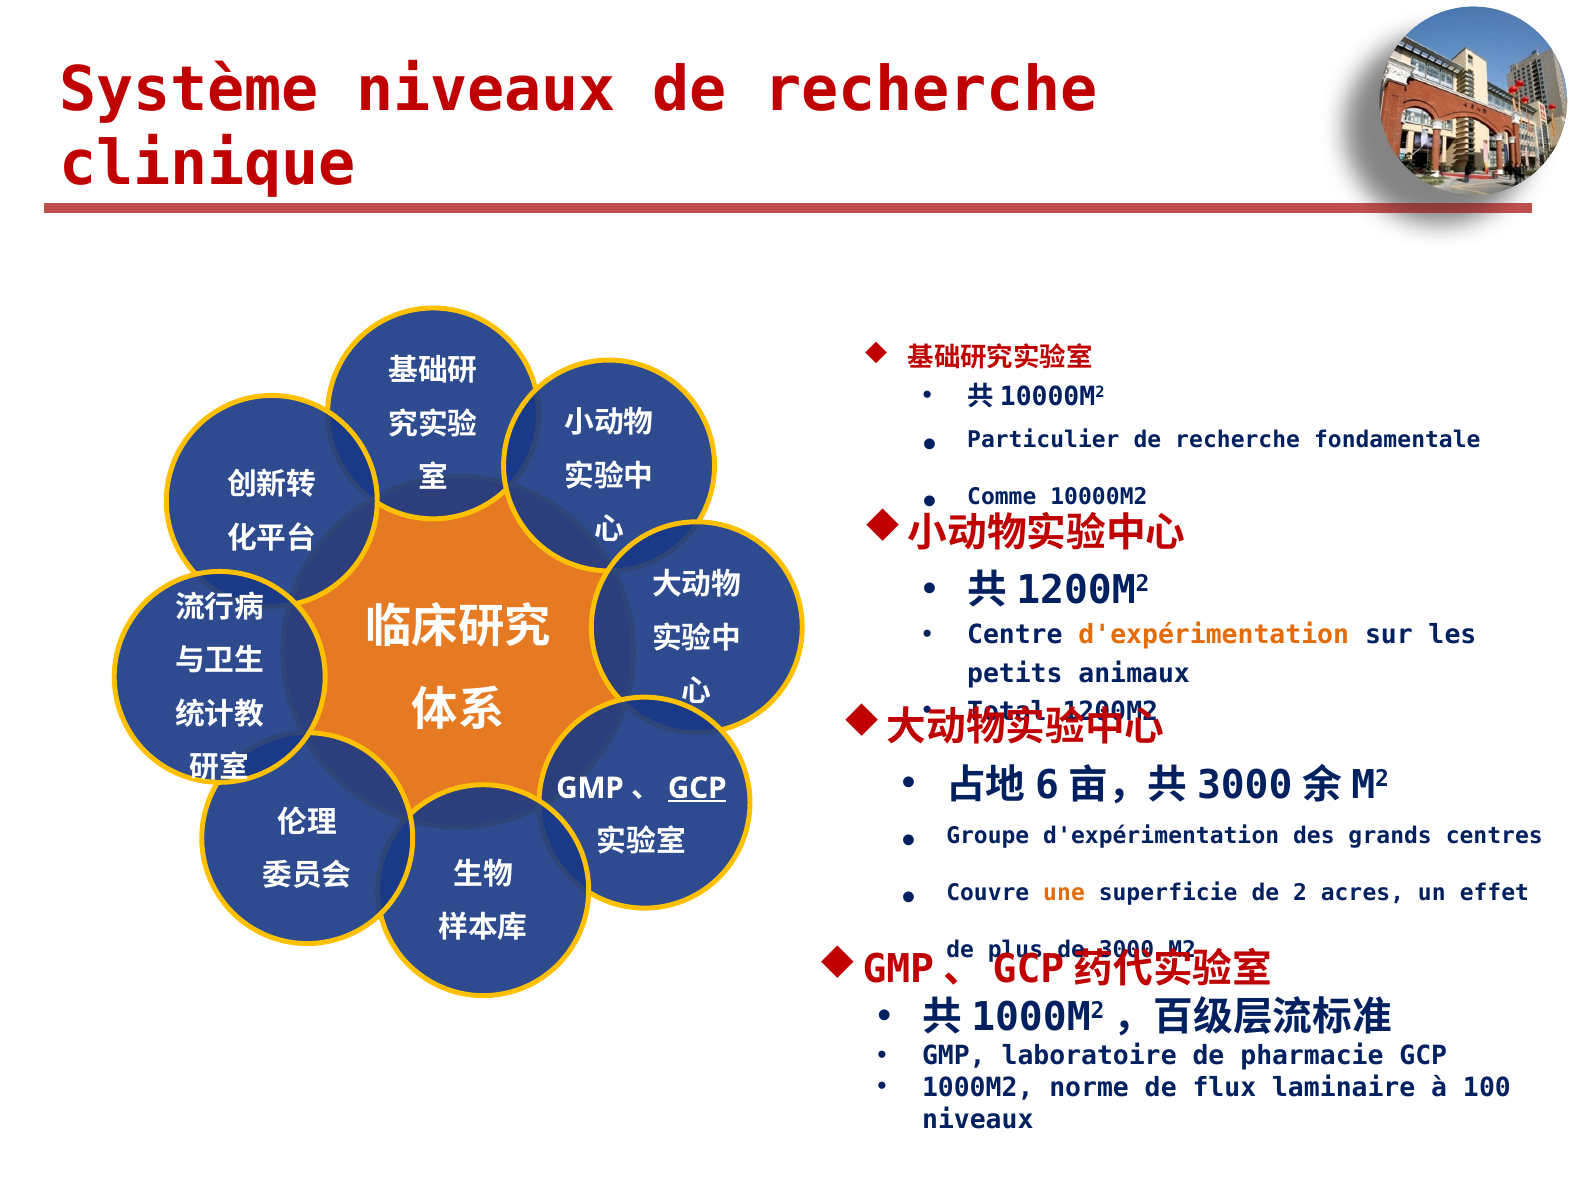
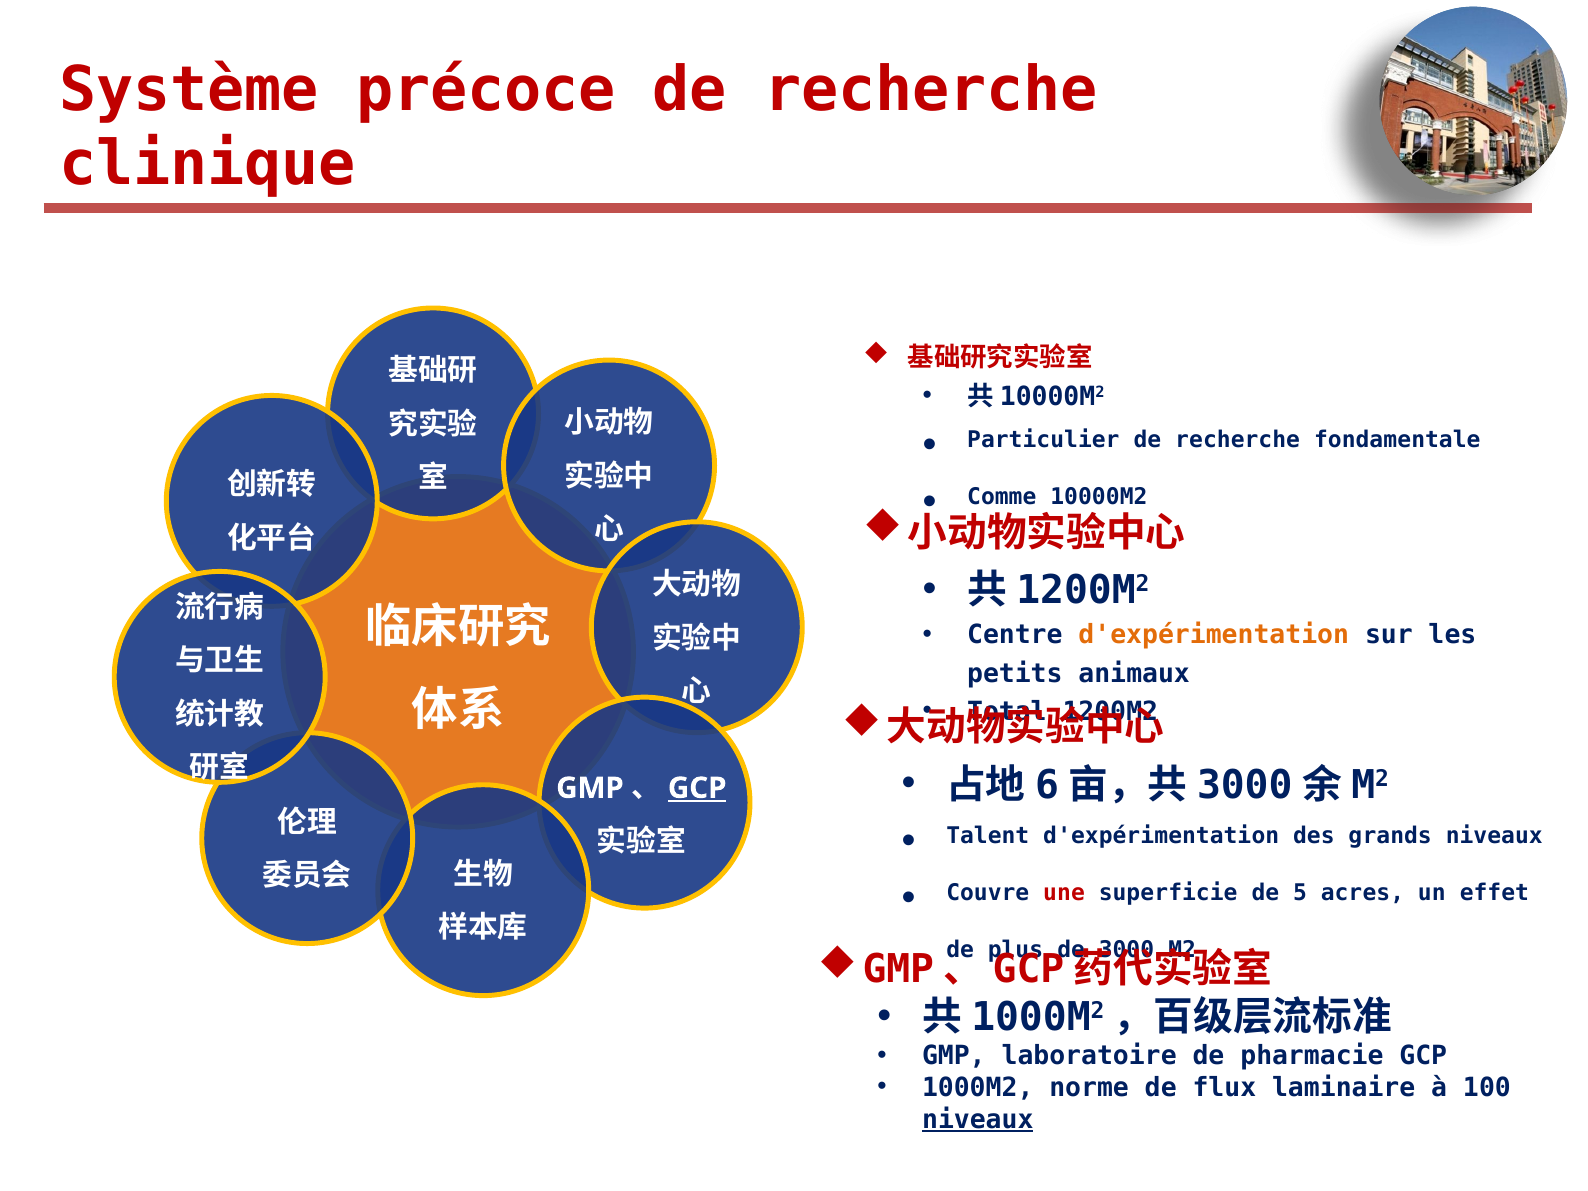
Système niveaux: niveaux -> précoce
Groupe: Groupe -> Talent
grands centres: centres -> niveaux
une colour: orange -> red
2: 2 -> 5
niveaux at (978, 1119) underline: none -> present
